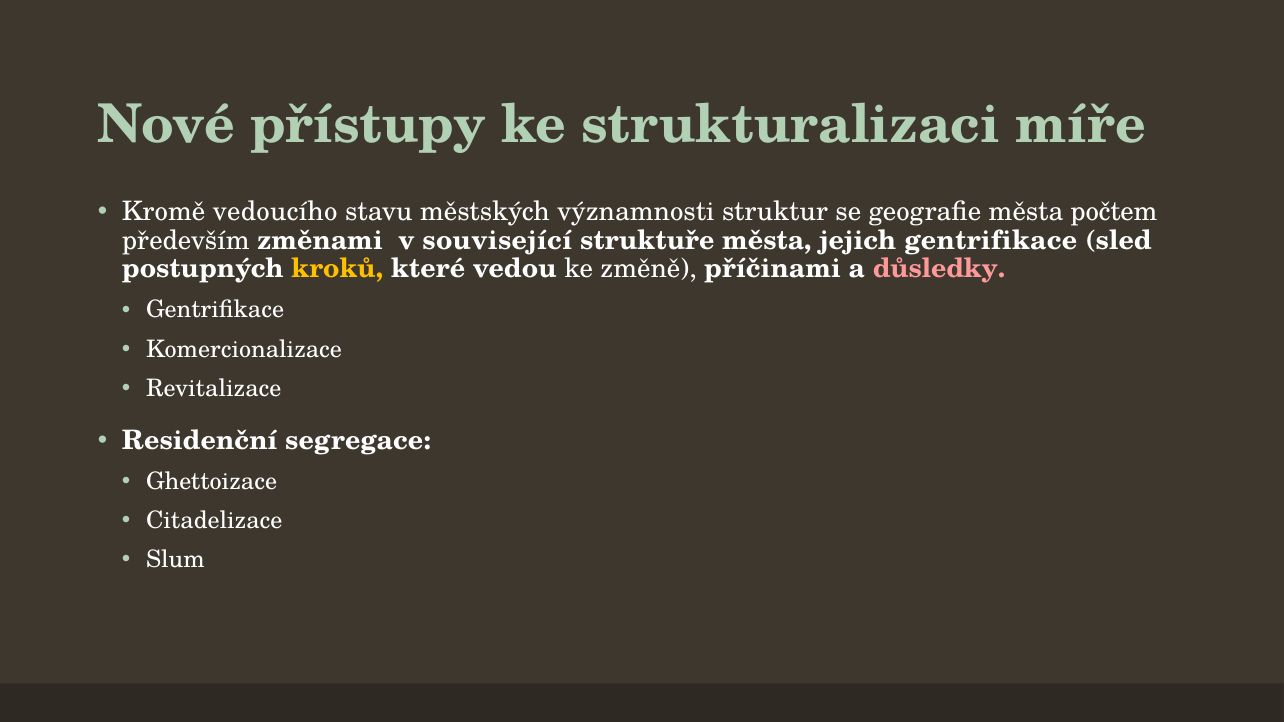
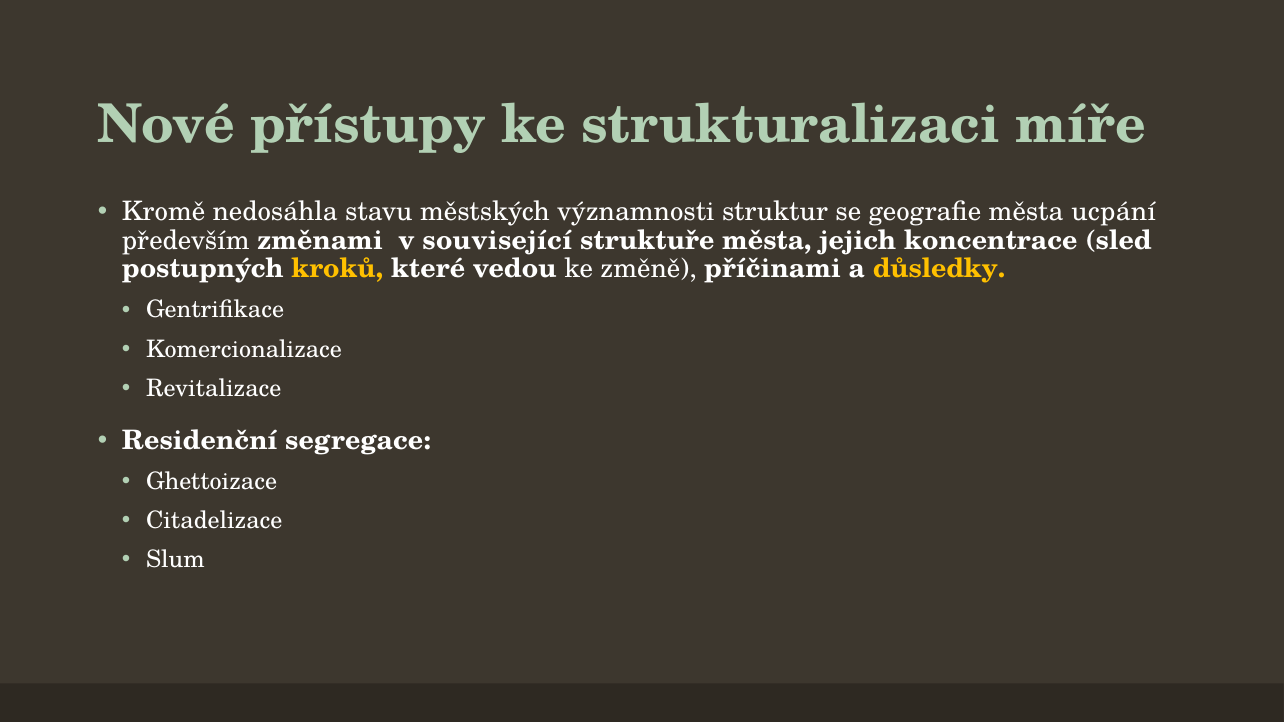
vedoucího: vedoucího -> nedosáhla
počtem: počtem -> ucpání
jejich gentrifikace: gentrifikace -> koncentrace
důsledky colour: pink -> yellow
